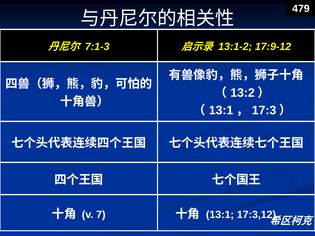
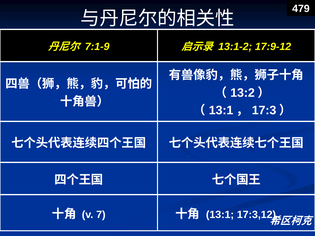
7:1-3: 7:1-3 -> 7:1-9
